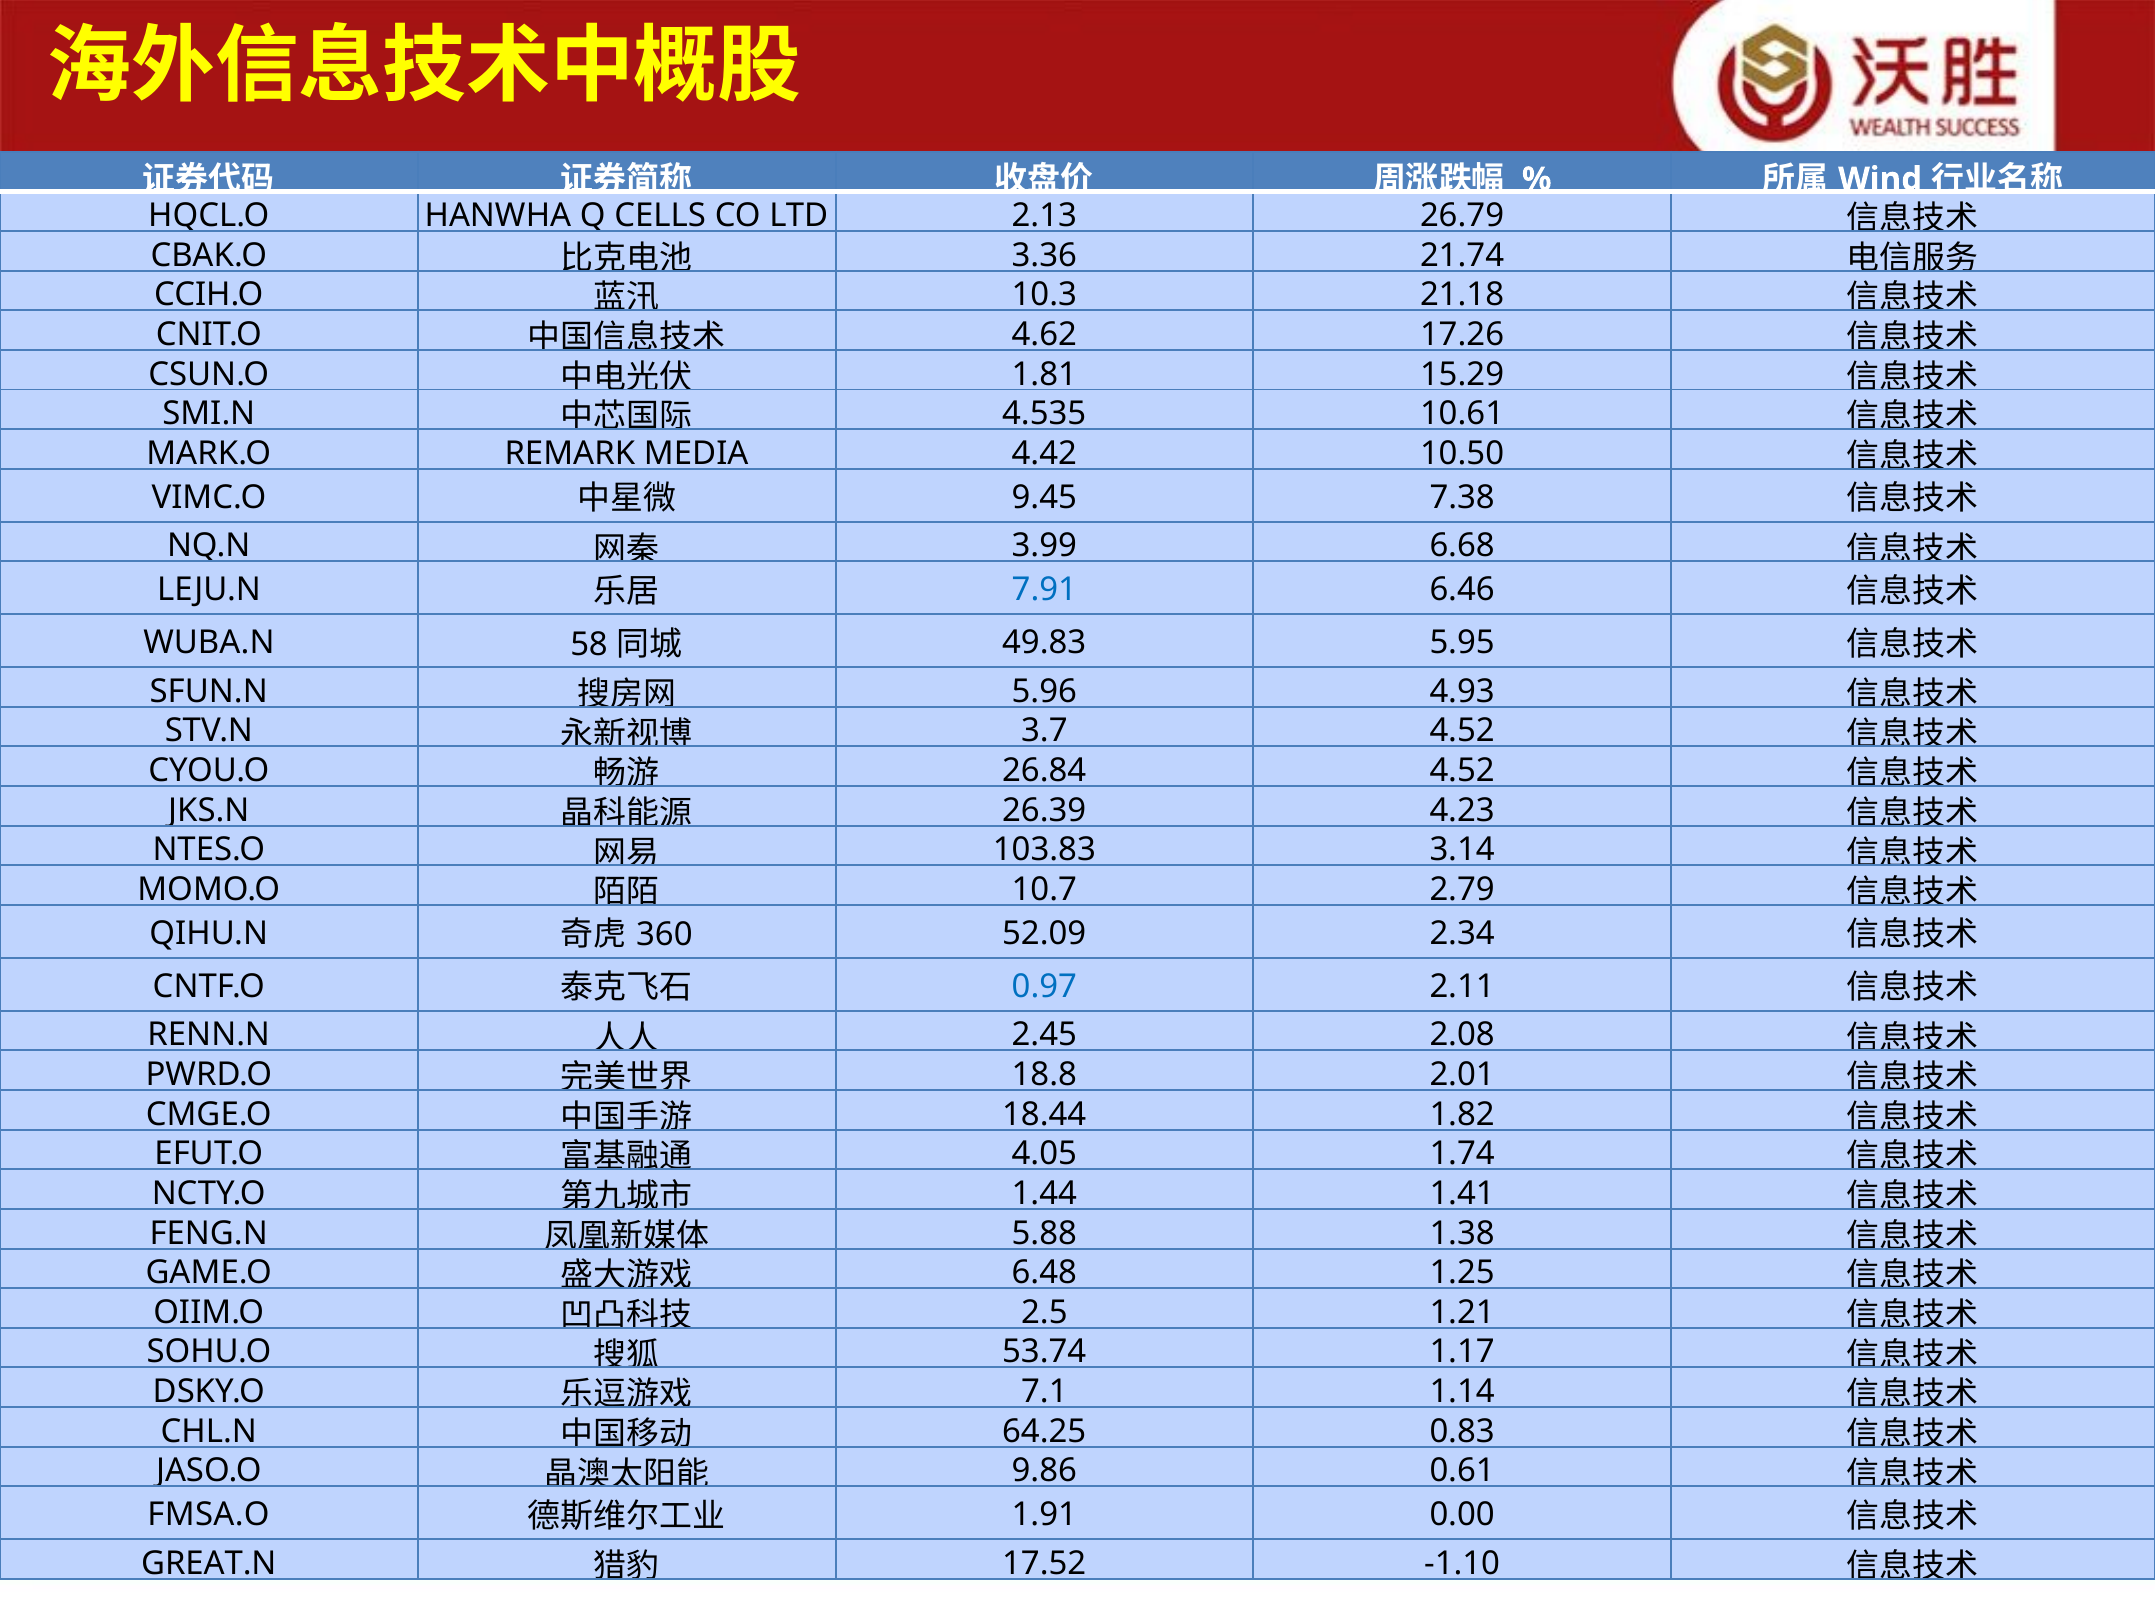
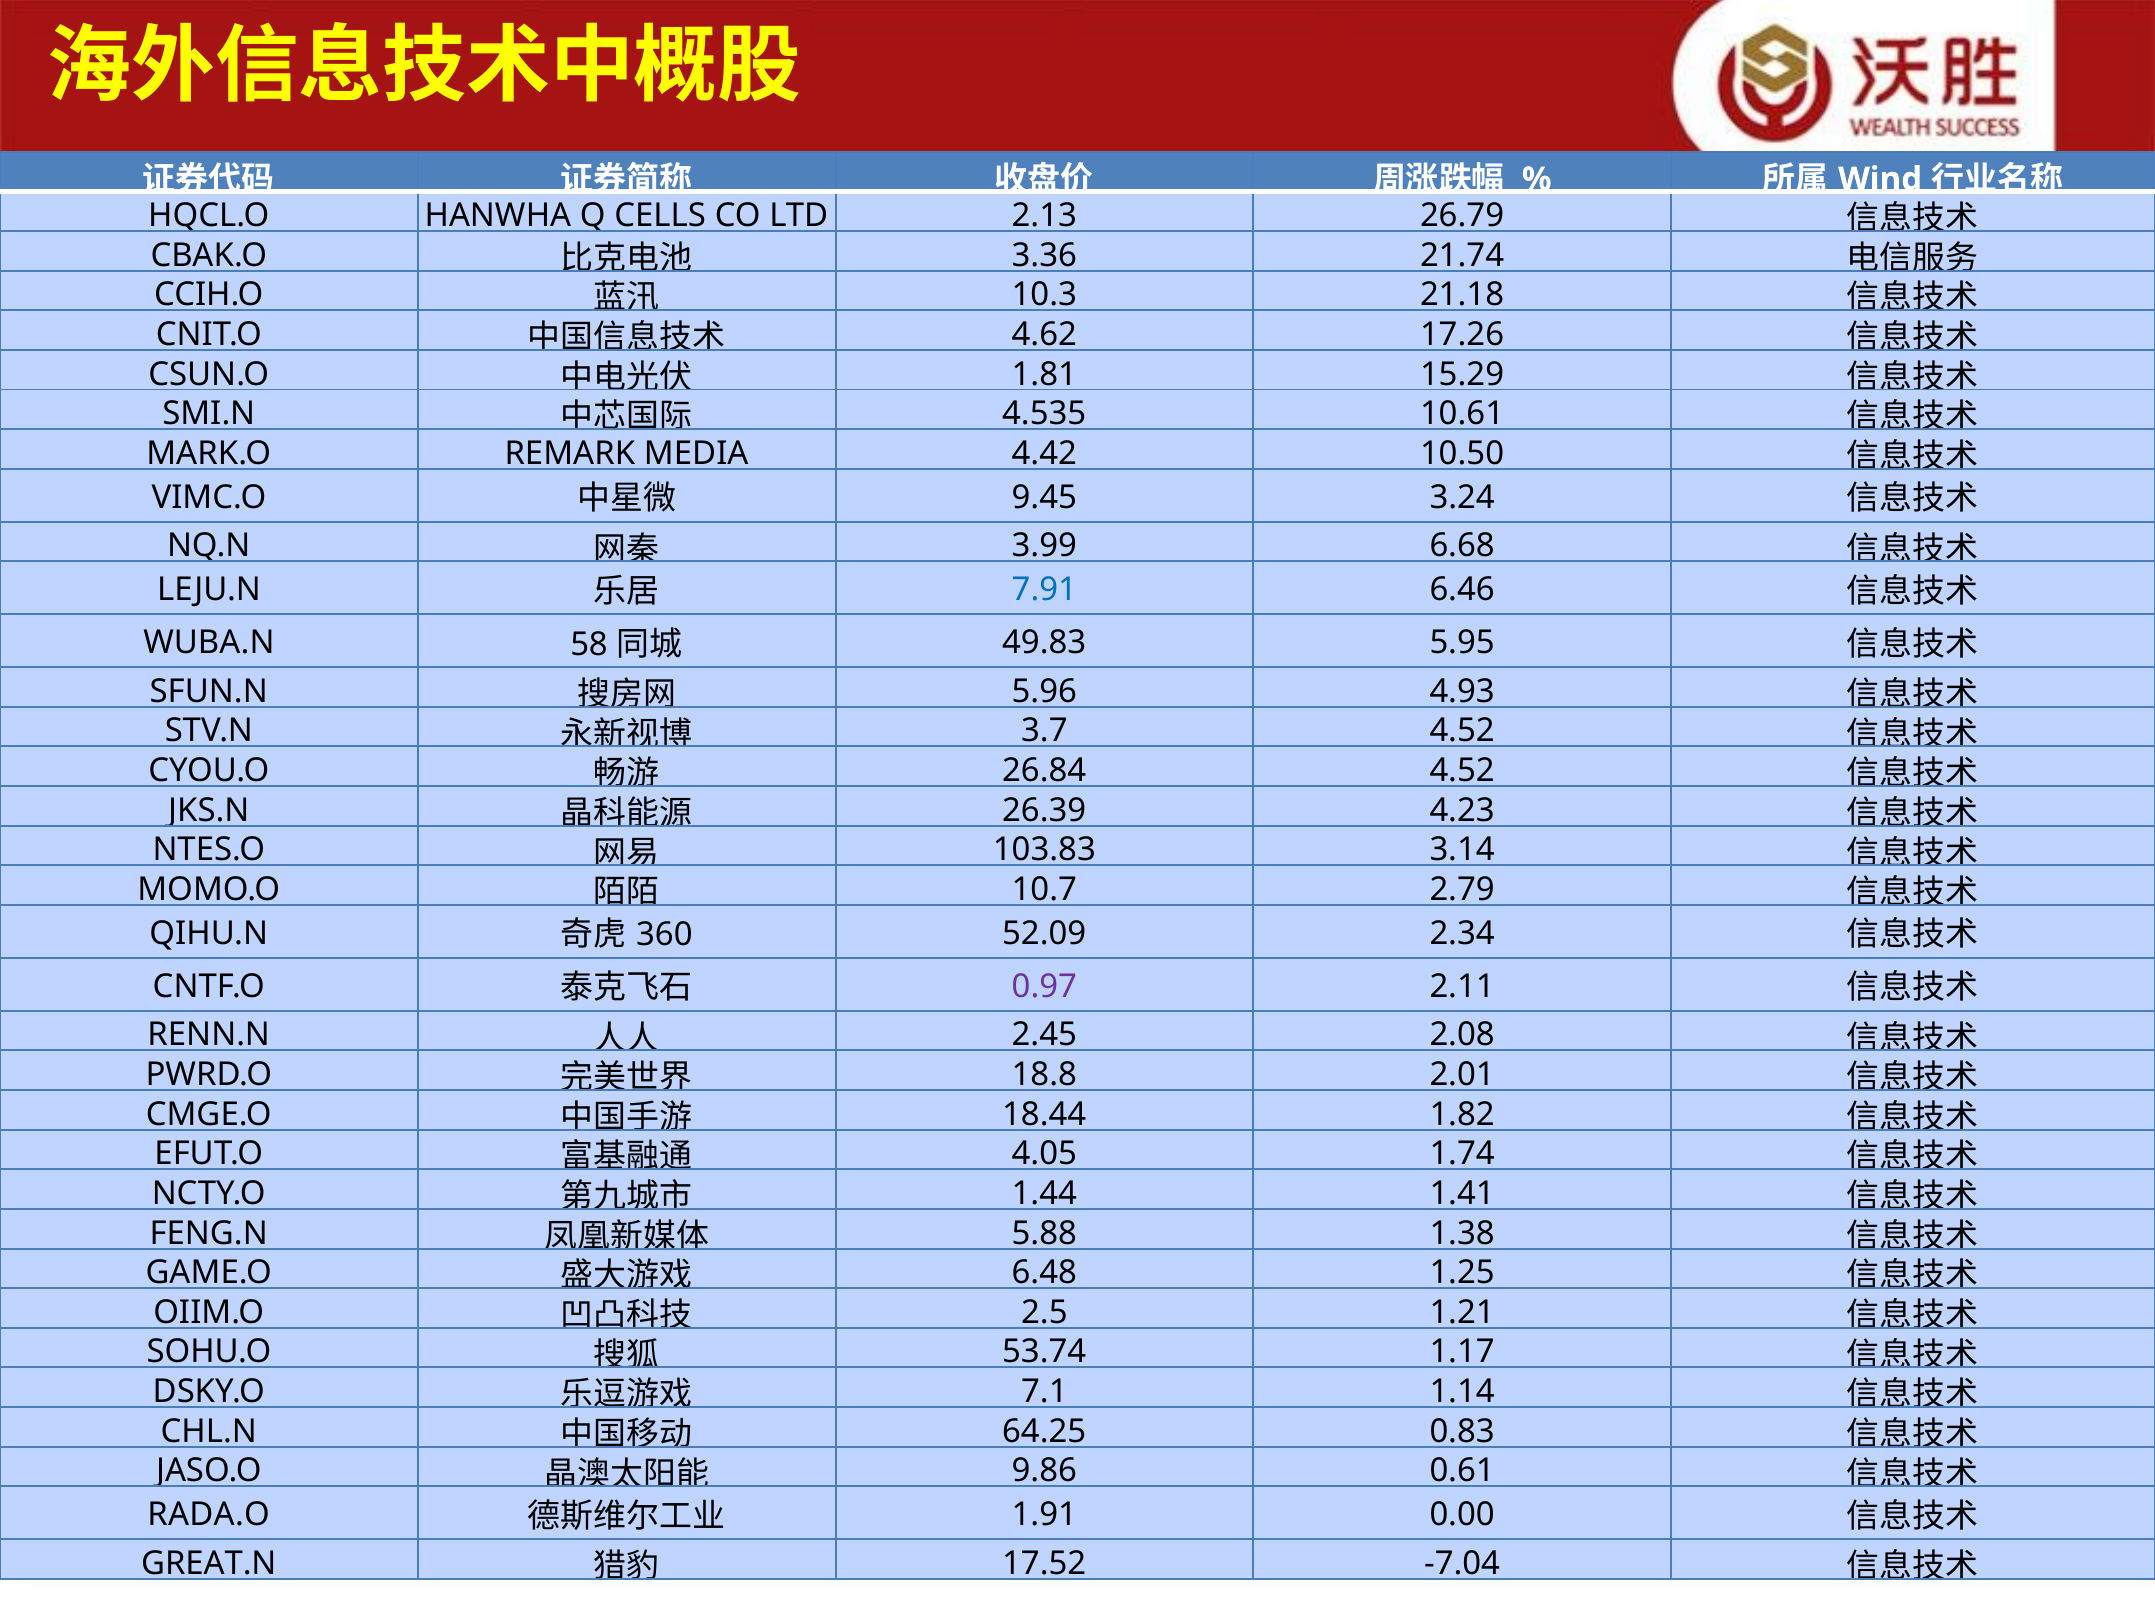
7.38: 7.38 -> 3.24
0.97 colour: blue -> purple
FMSA.O: FMSA.O -> RADA.O
-1.10: -1.10 -> -7.04
